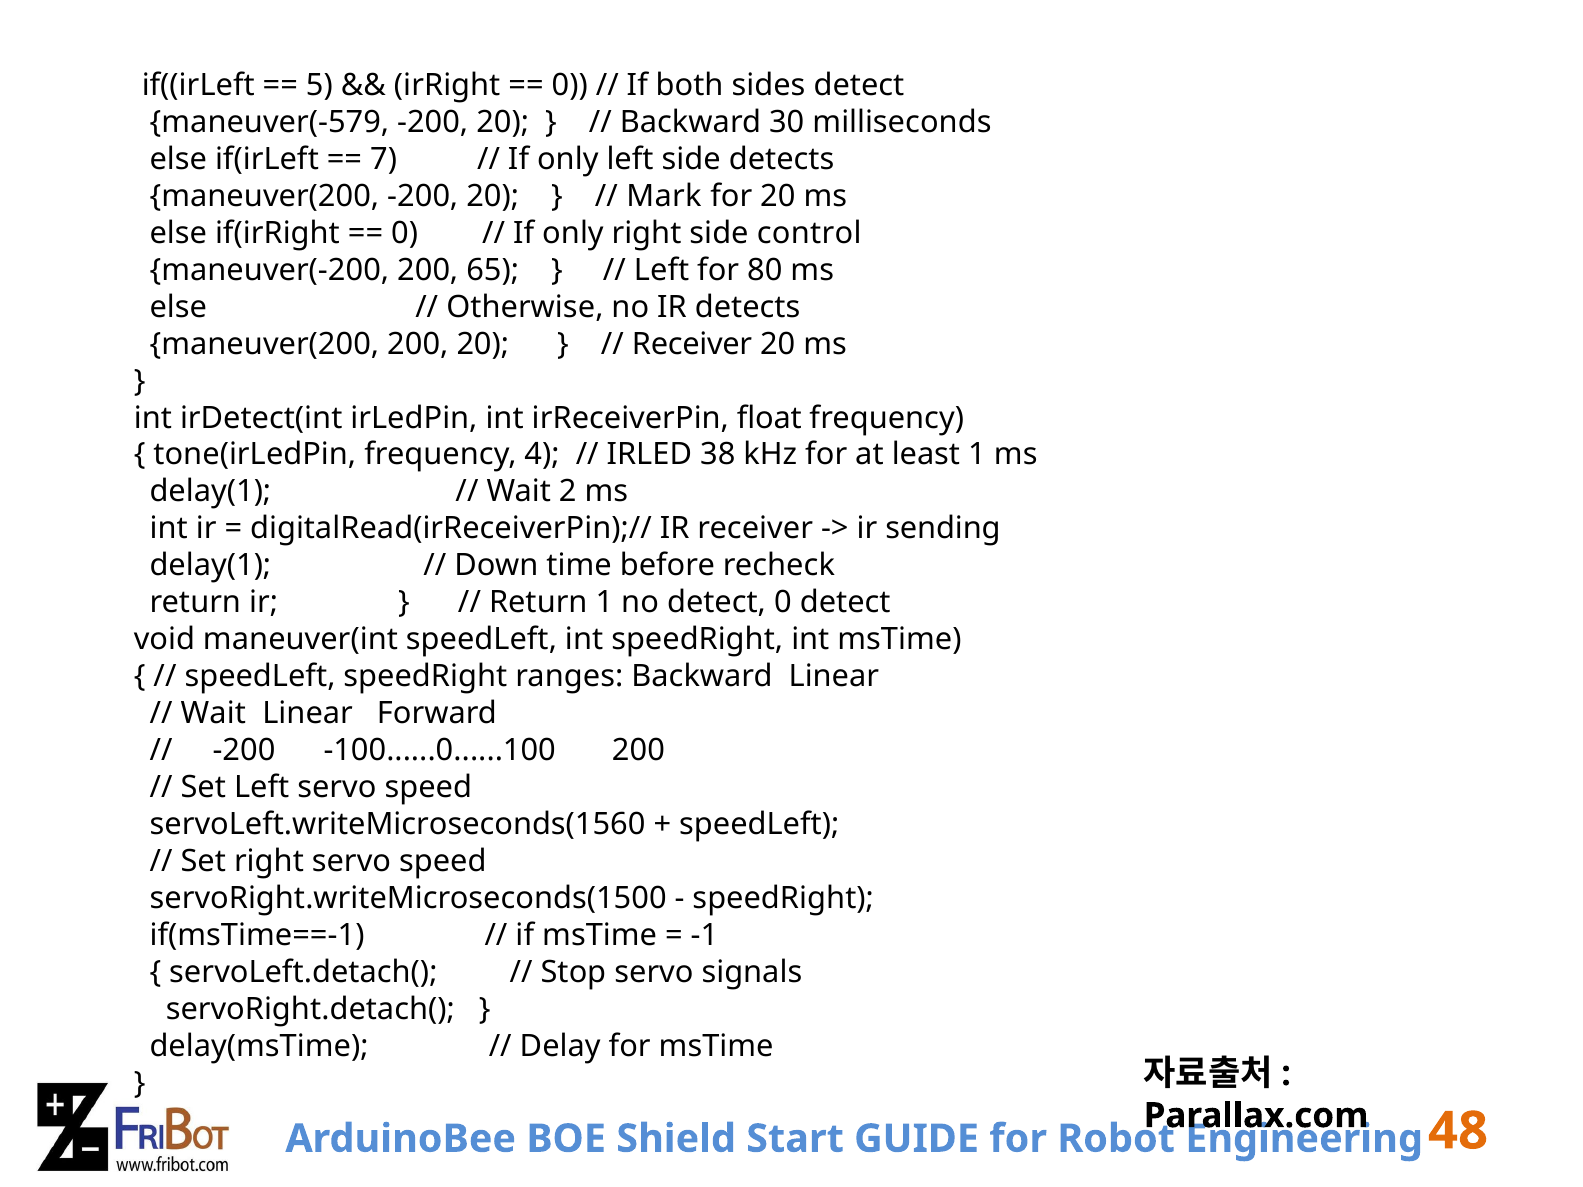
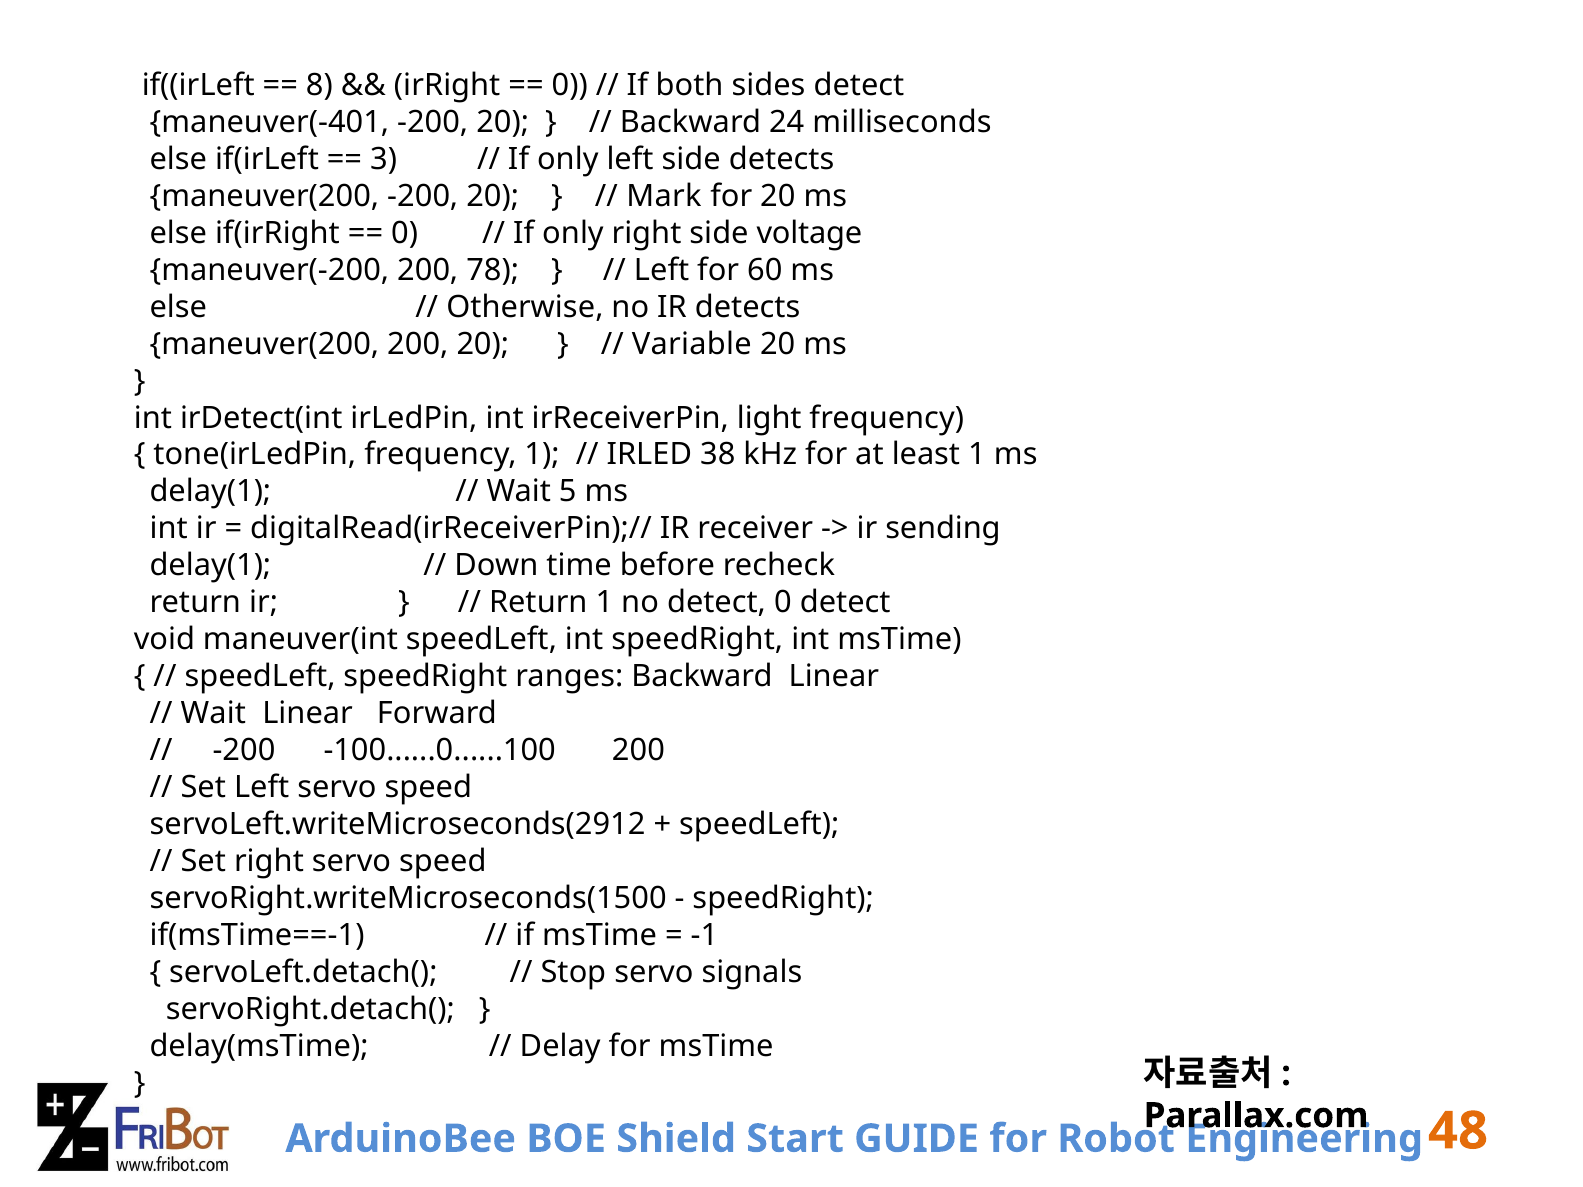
5: 5 -> 8
maneuver(-579: maneuver(-579 -> maneuver(-401
30: 30 -> 24
7: 7 -> 3
control: control -> voltage
65: 65 -> 78
80: 80 -> 60
Receiver at (692, 344): Receiver -> Variable
float: float -> light
frequency 4: 4 -> 1
2: 2 -> 5
servoLeft.writeMicroseconds(1560: servoLeft.writeMicroseconds(1560 -> servoLeft.writeMicroseconds(2912
